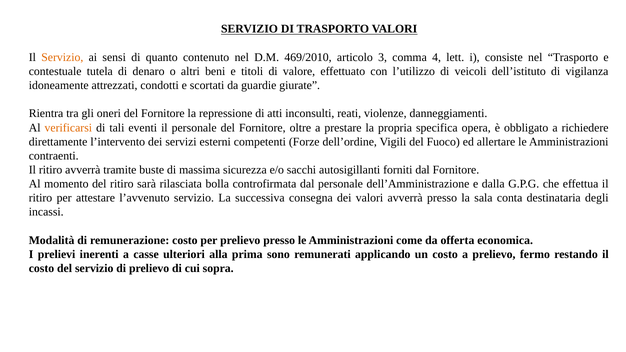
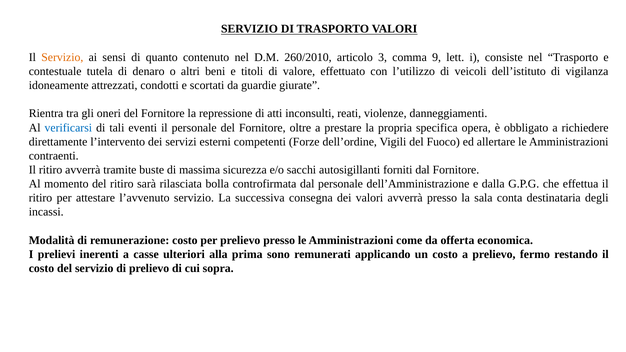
469/2010: 469/2010 -> 260/2010
4: 4 -> 9
verificarsi colour: orange -> blue
